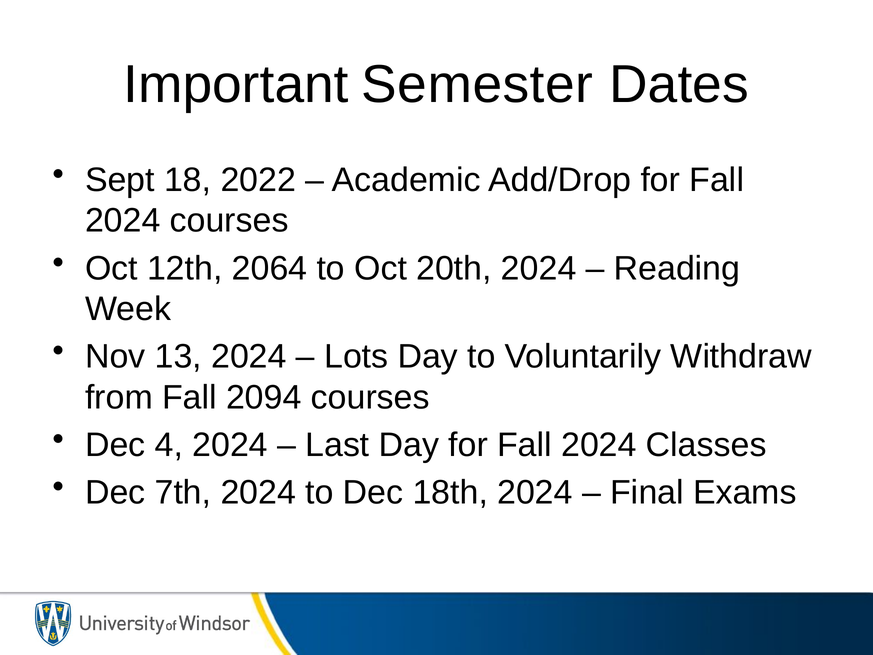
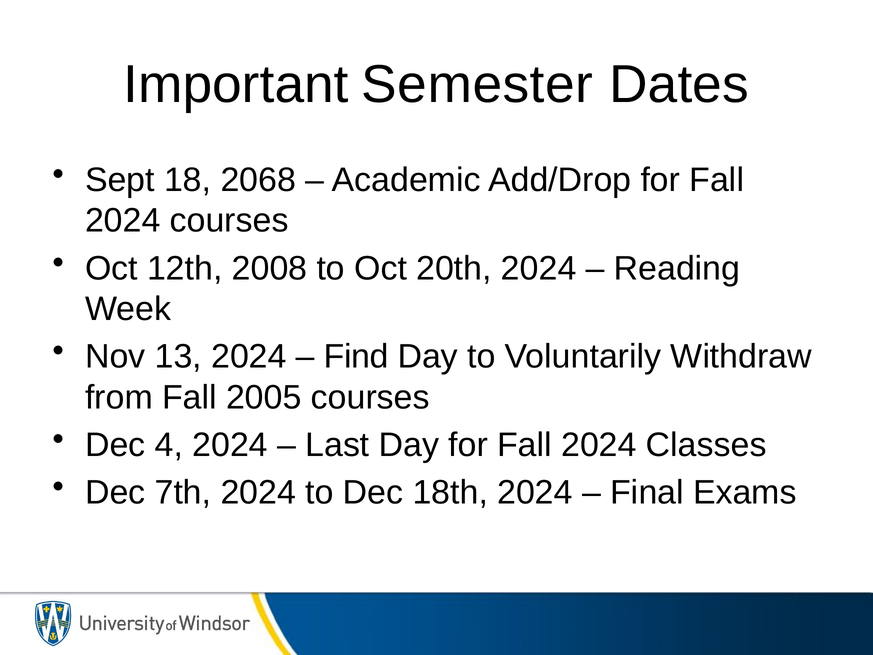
2022: 2022 -> 2068
2064: 2064 -> 2008
Lots: Lots -> Find
2094: 2094 -> 2005
